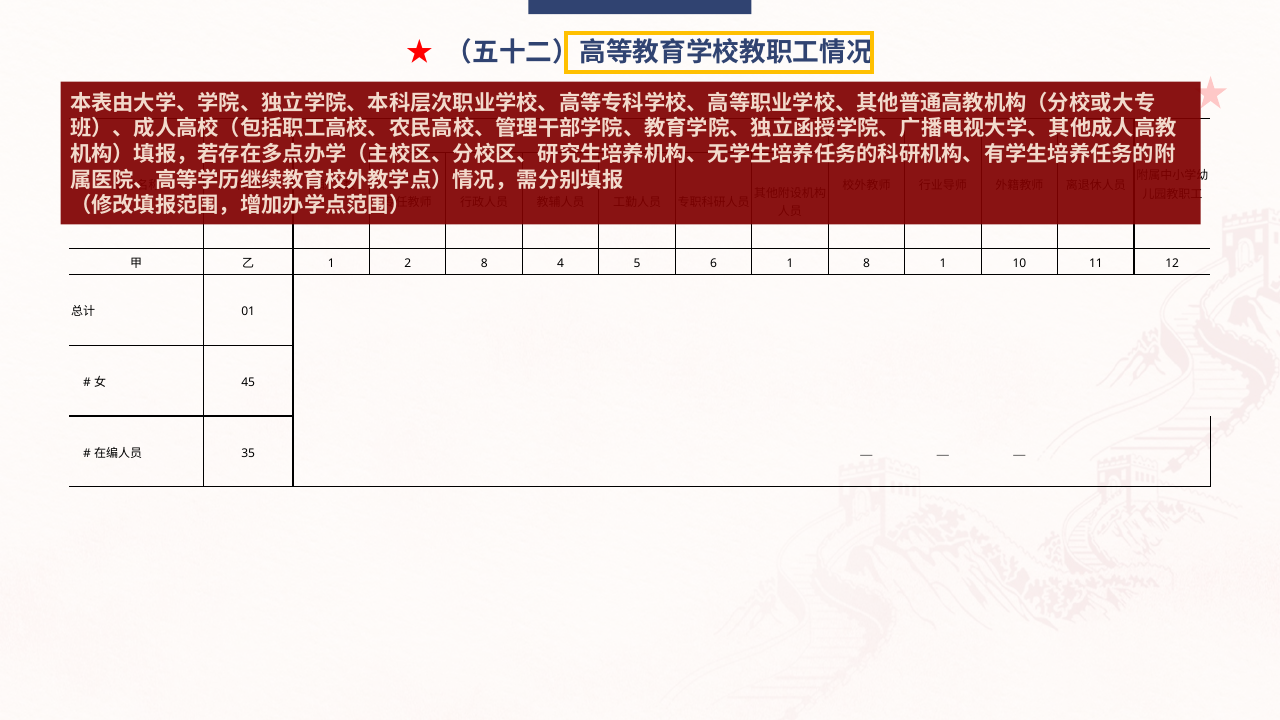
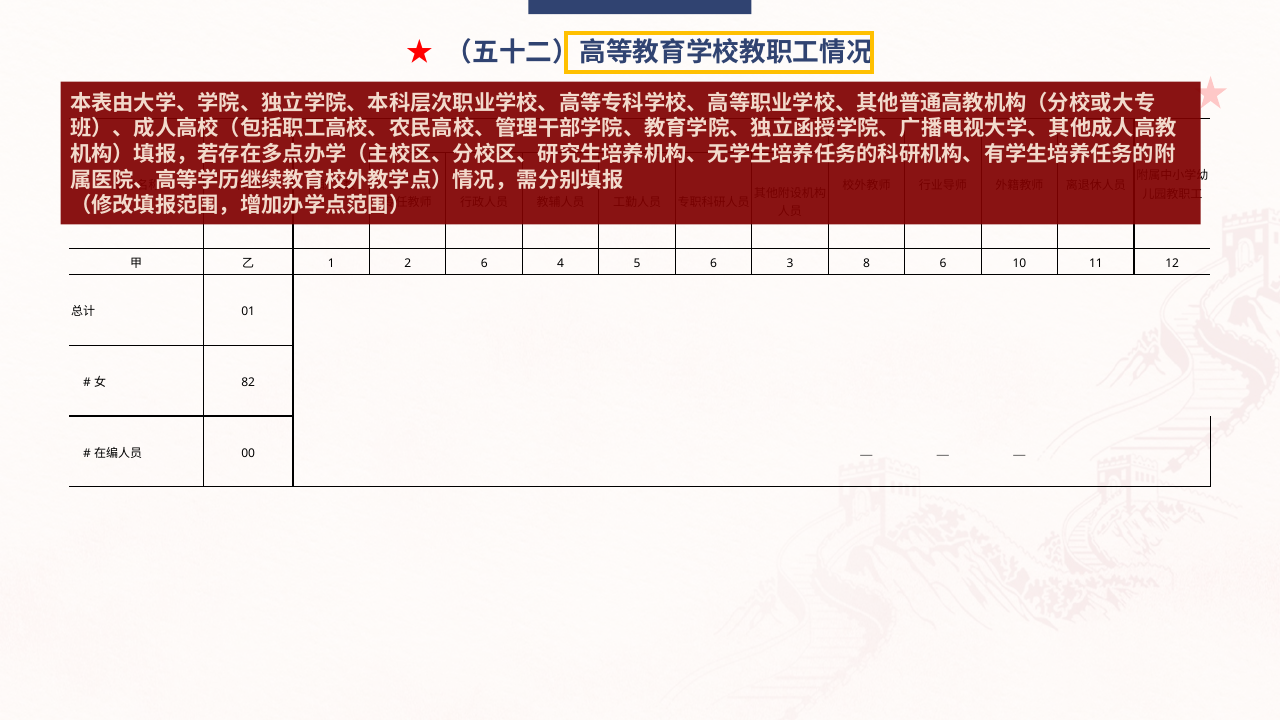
2 8: 8 -> 6
6 1: 1 -> 3
8 1: 1 -> 6
45: 45 -> 82
35: 35 -> 00
